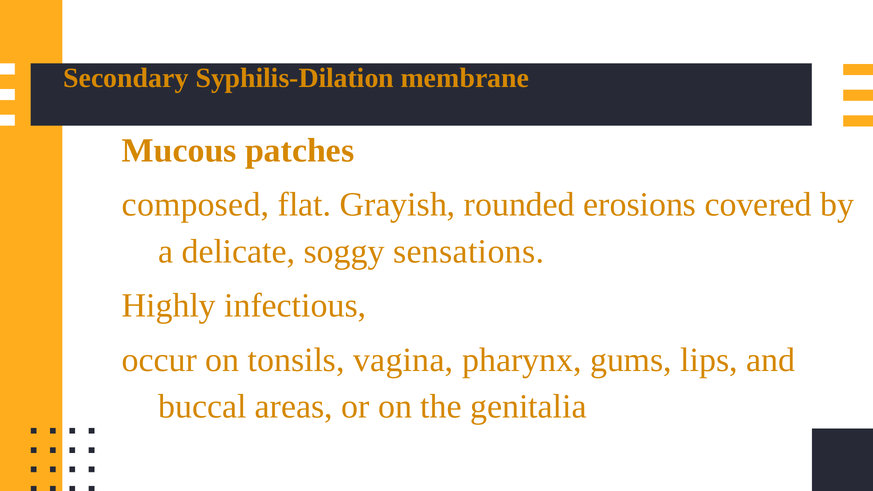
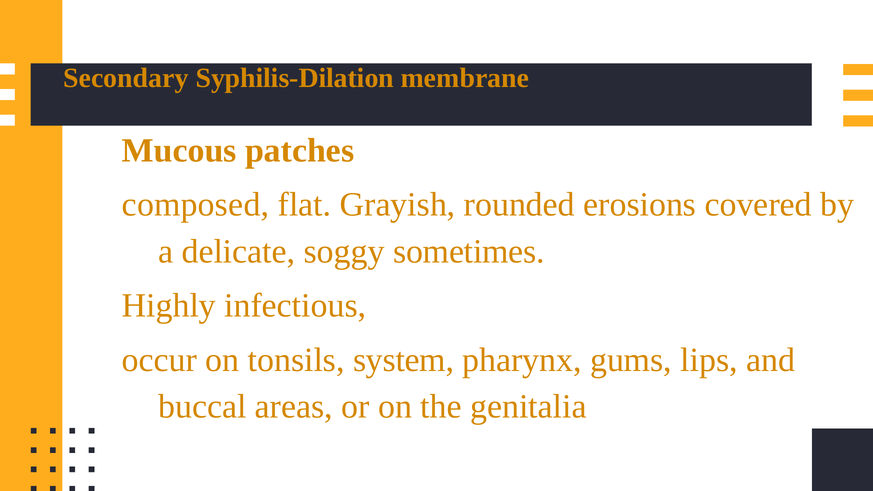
sensations: sensations -> sometimes
vagina: vagina -> system
